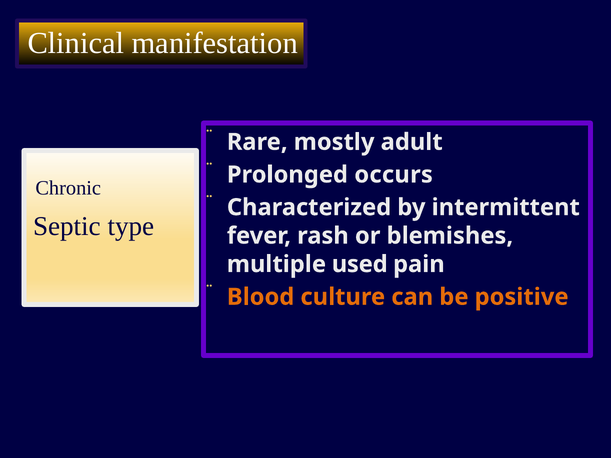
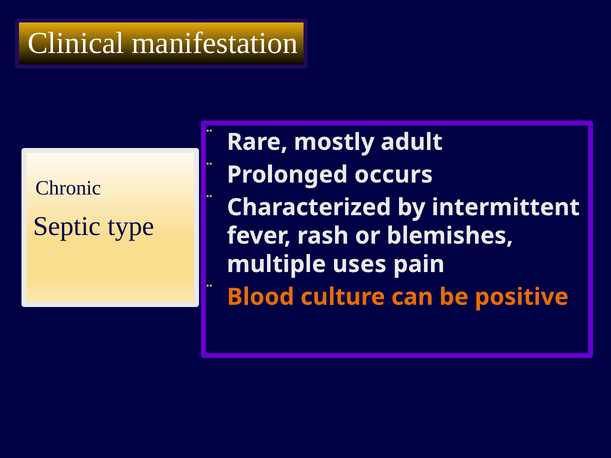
used: used -> uses
